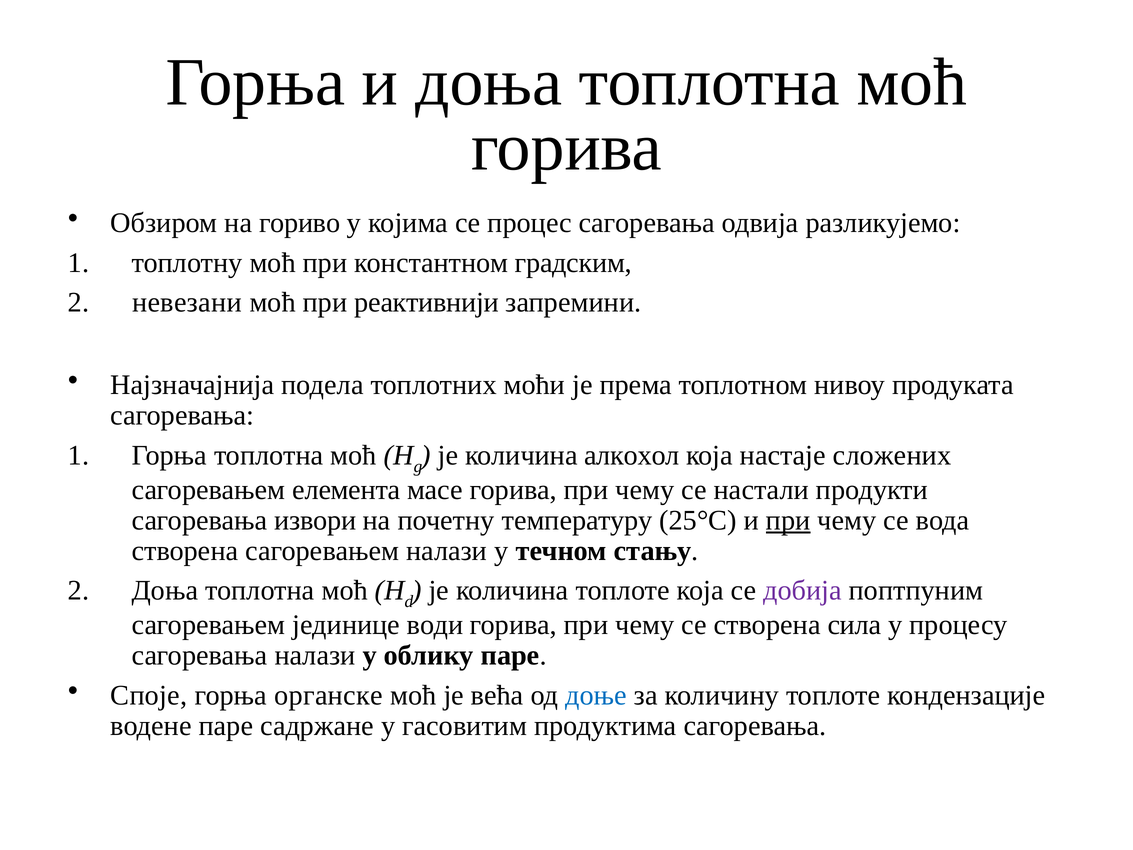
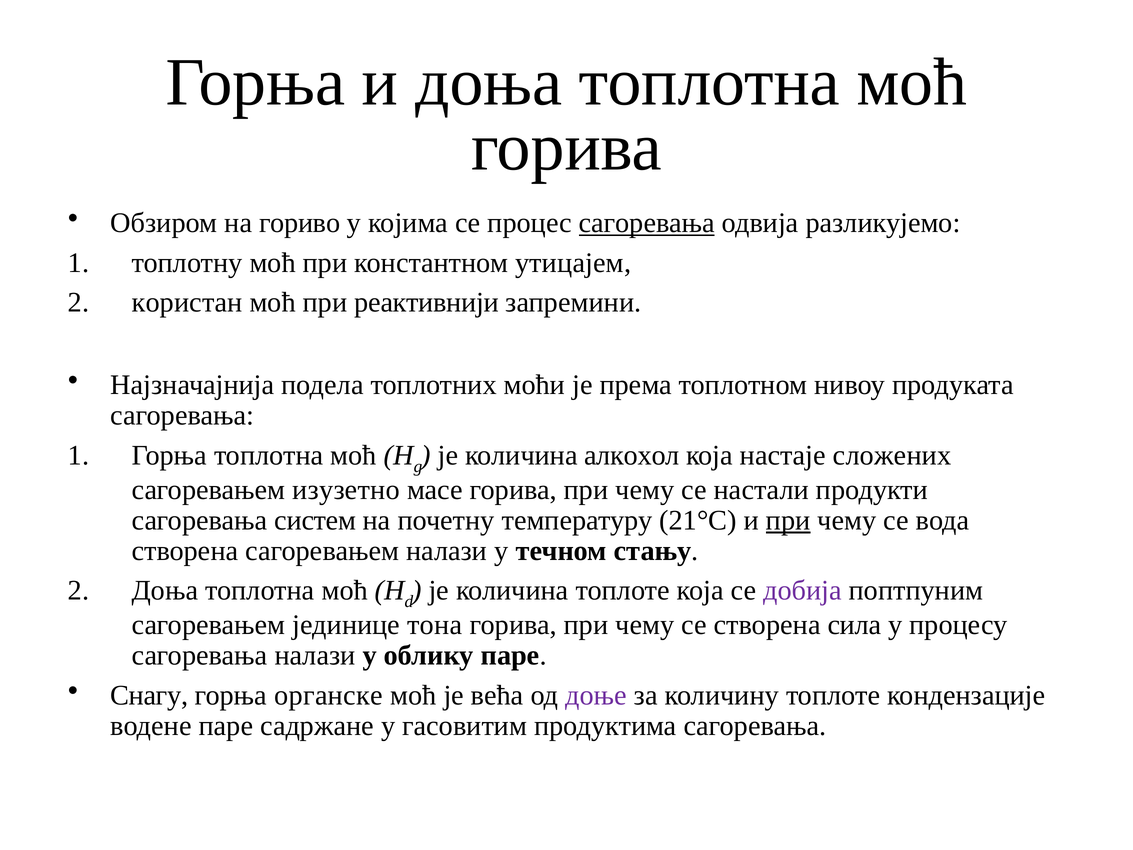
сагоревања at (647, 223) underline: none -> present
градским: градским -> утицајем
невезани: невезани -> користан
елемента: елемента -> изузетно
извори: извори -> систем
25°С: 25°С -> 21°С
води: води -> тона
Споје: Споје -> Снагу
доње colour: blue -> purple
